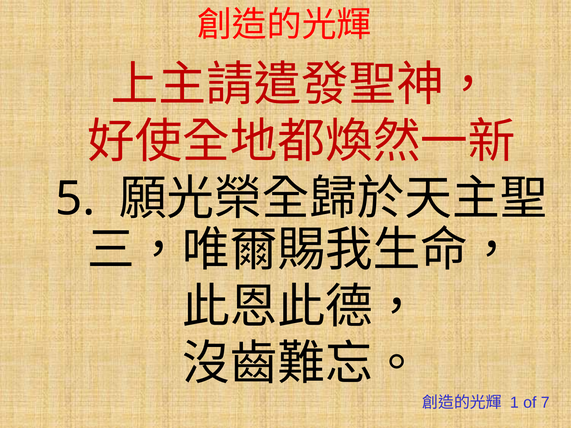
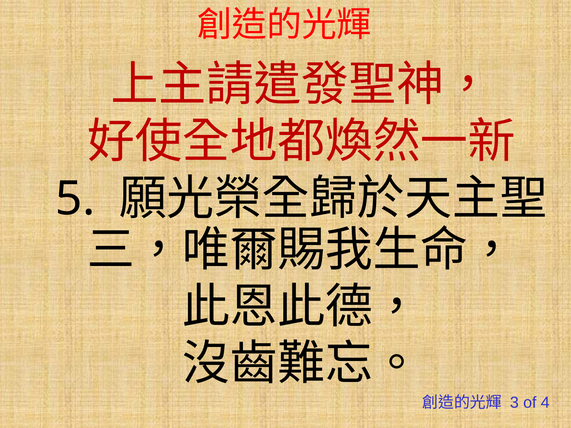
1: 1 -> 3
7: 7 -> 4
